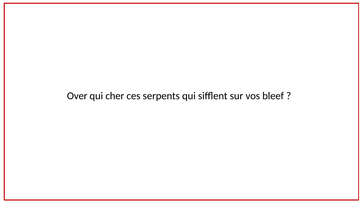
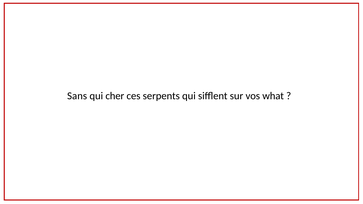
Over: Over -> Sans
bleef: bleef -> what
